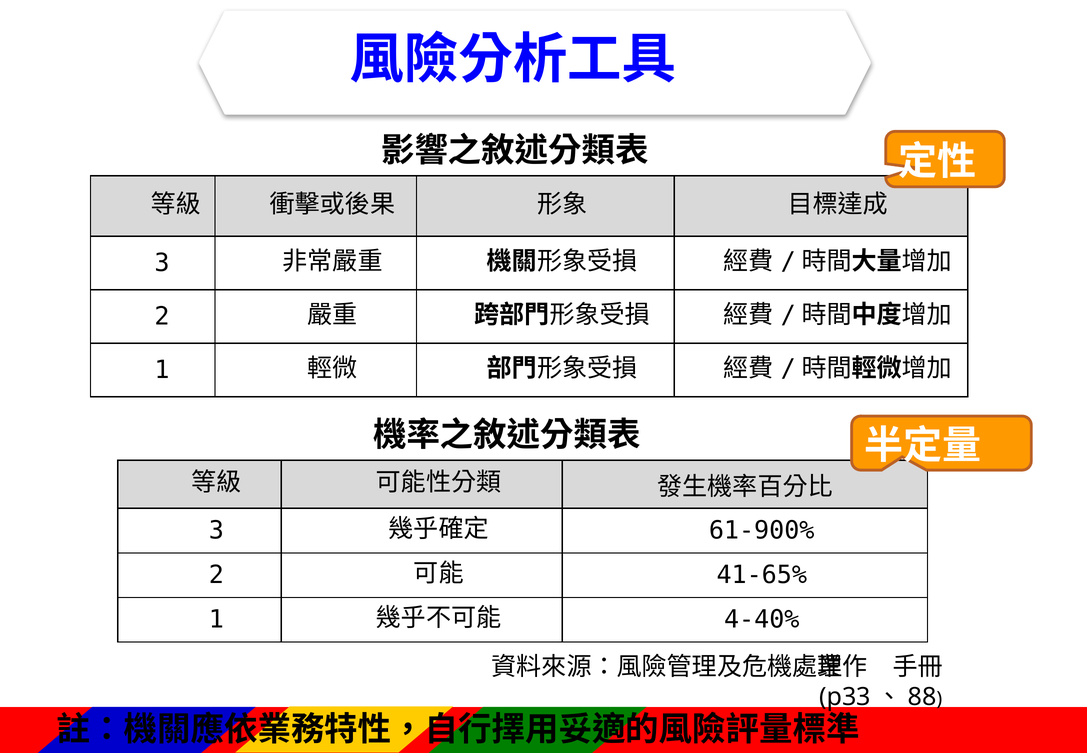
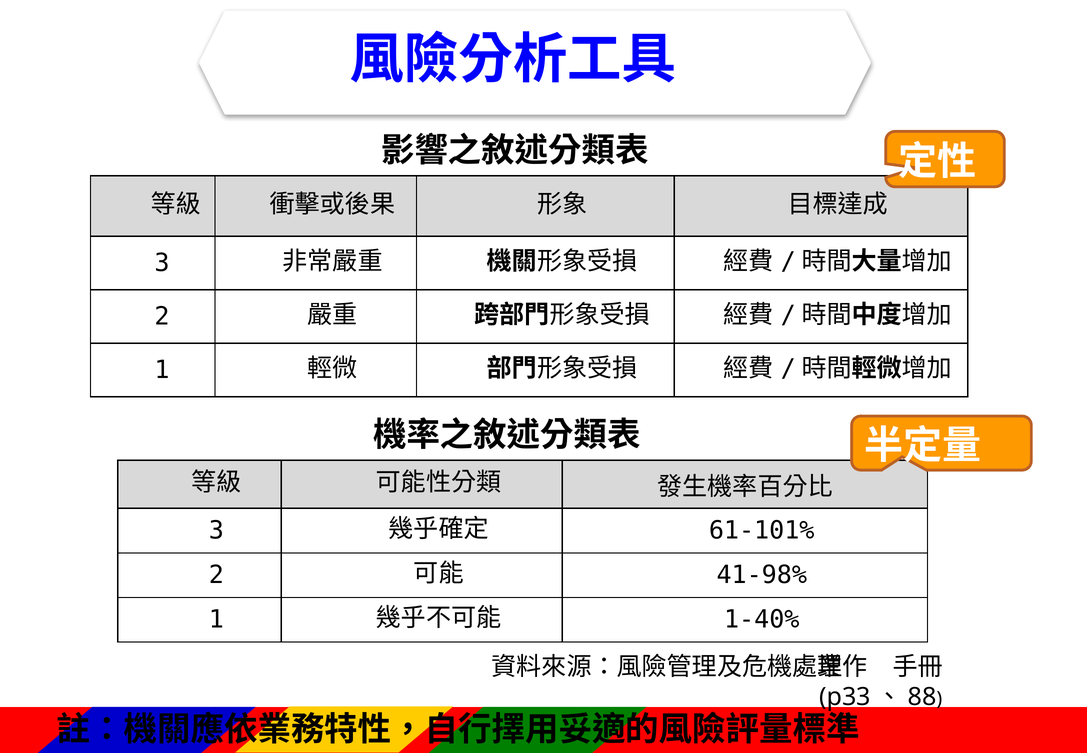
61-900%: 61-900% -> 61-101%
41-65%: 41-65% -> 41-98%
4-40%: 4-40% -> 1-40%
